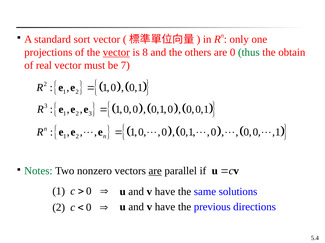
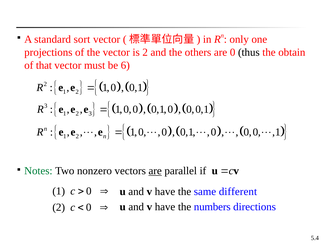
vector at (116, 52) underline: present -> none
is 8: 8 -> 2
thus colour: green -> black
real: real -> that
7: 7 -> 6
solutions: solutions -> different
previous: previous -> numbers
